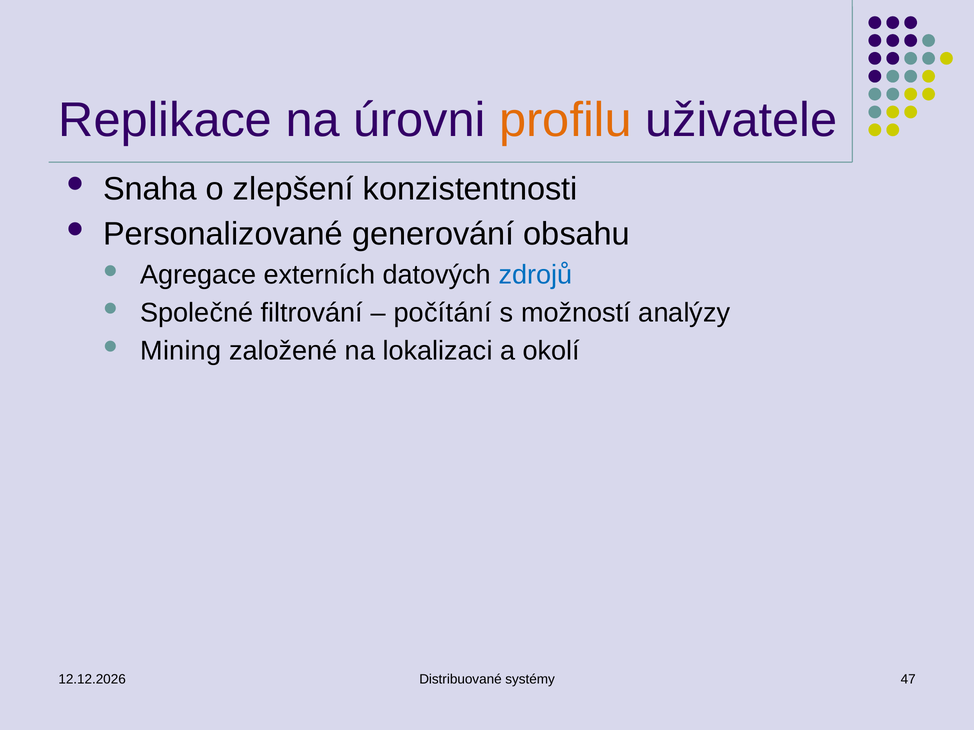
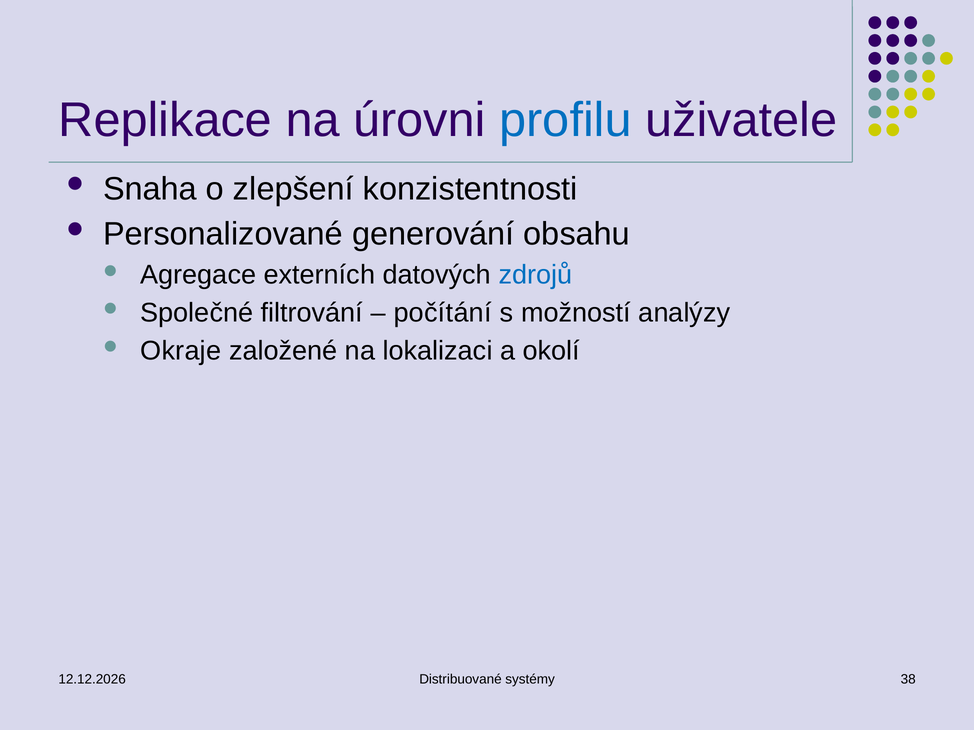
profilu colour: orange -> blue
Mining: Mining -> Okraje
47: 47 -> 38
